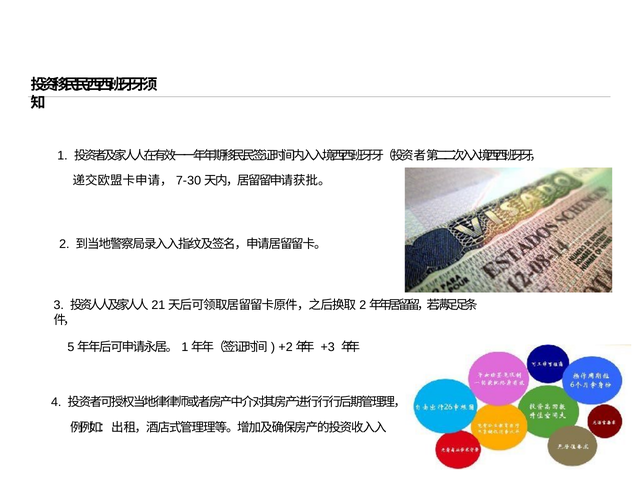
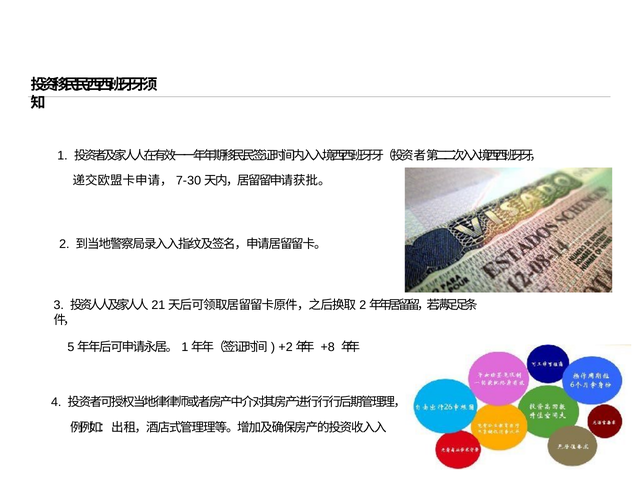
+3: +3 -> +8
